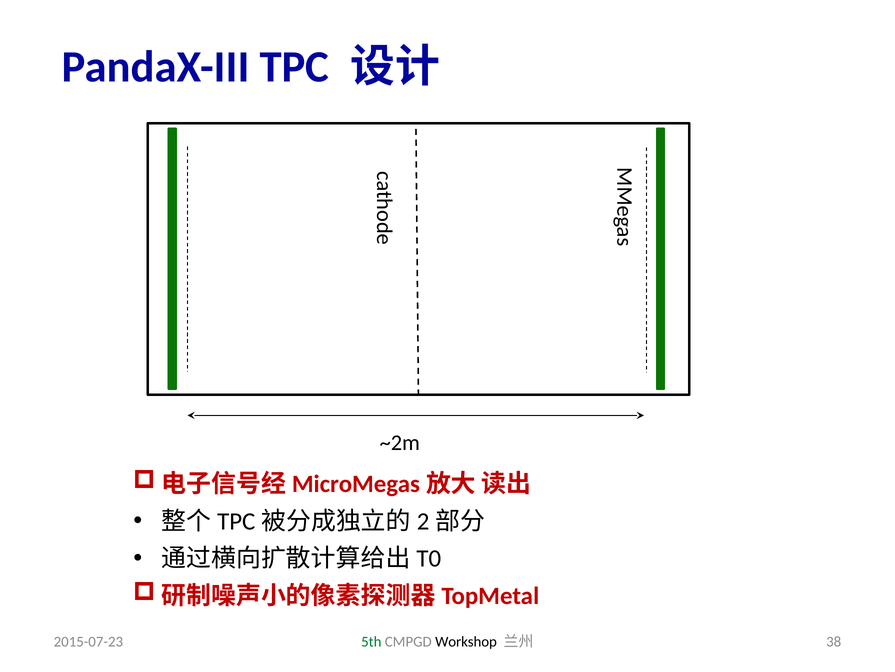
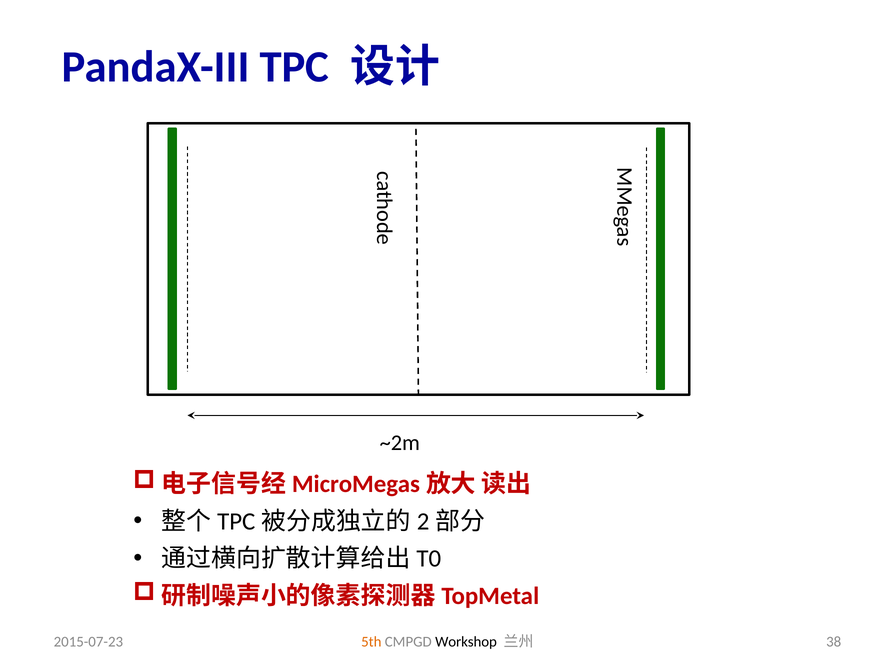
5th colour: green -> orange
